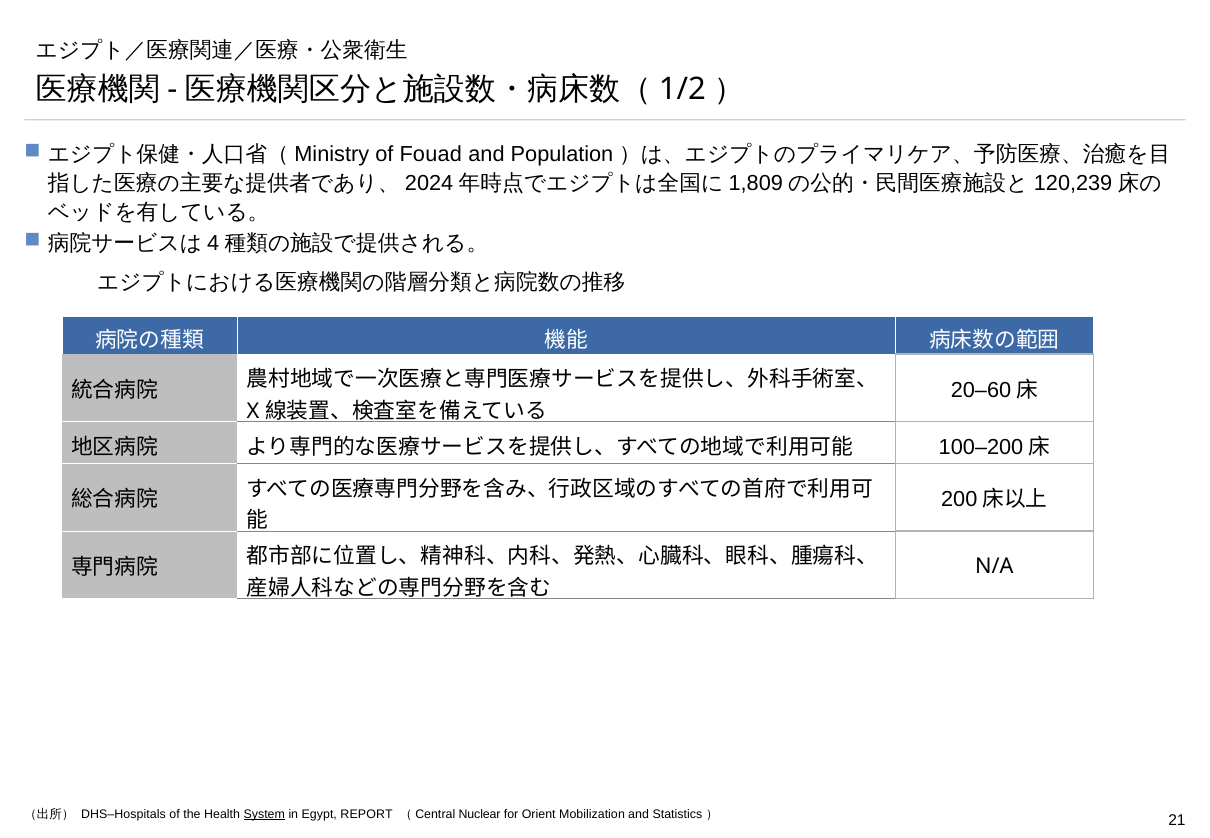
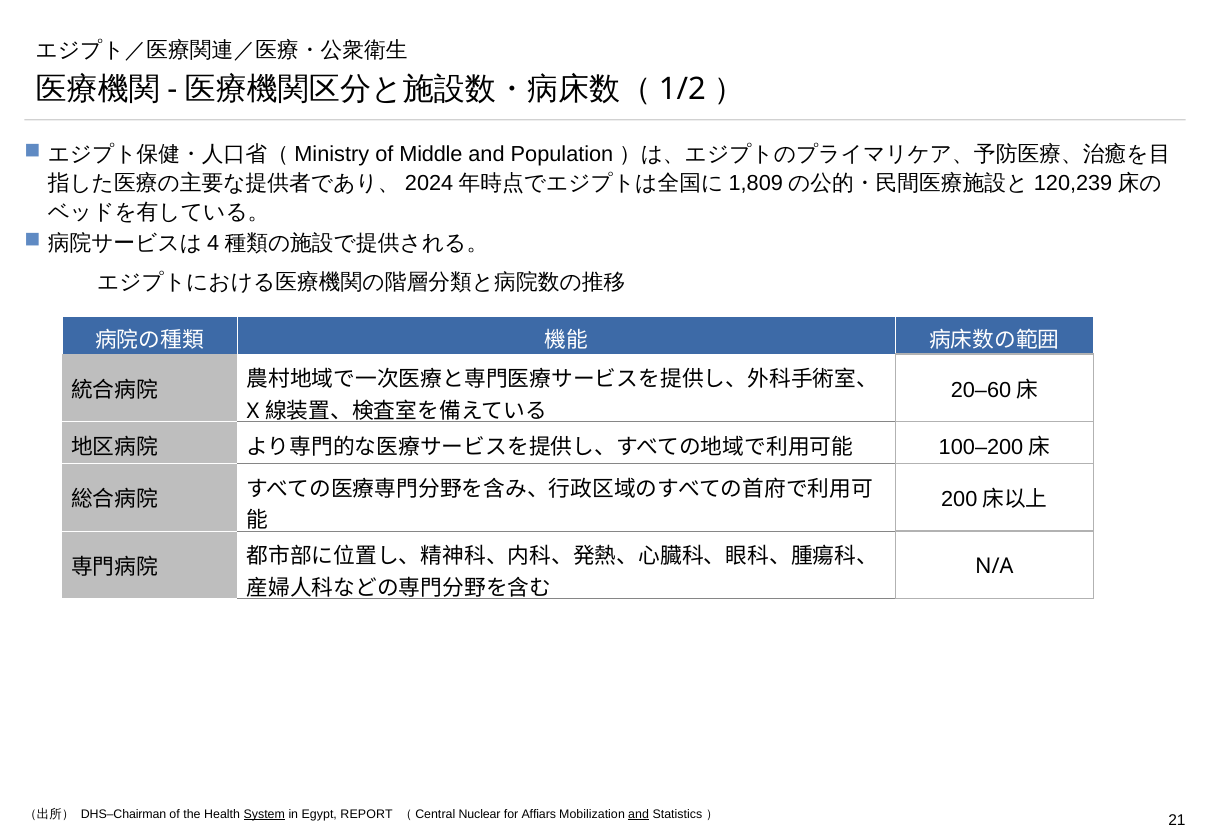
Fouad: Fouad -> Middle
DHS–Hospitals: DHS–Hospitals -> DHS–Chairman
Orient: Orient -> Affiars
and at (639, 814) underline: none -> present
